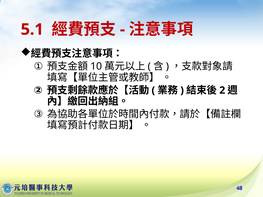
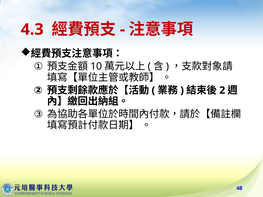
5.1: 5.1 -> 4.3
